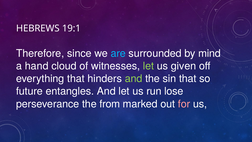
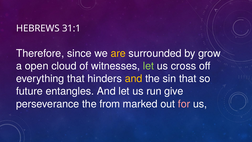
19:1: 19:1 -> 31:1
are colour: light blue -> yellow
mind: mind -> grow
hand: hand -> open
given: given -> cross
and at (134, 79) colour: light green -> yellow
lose: lose -> give
